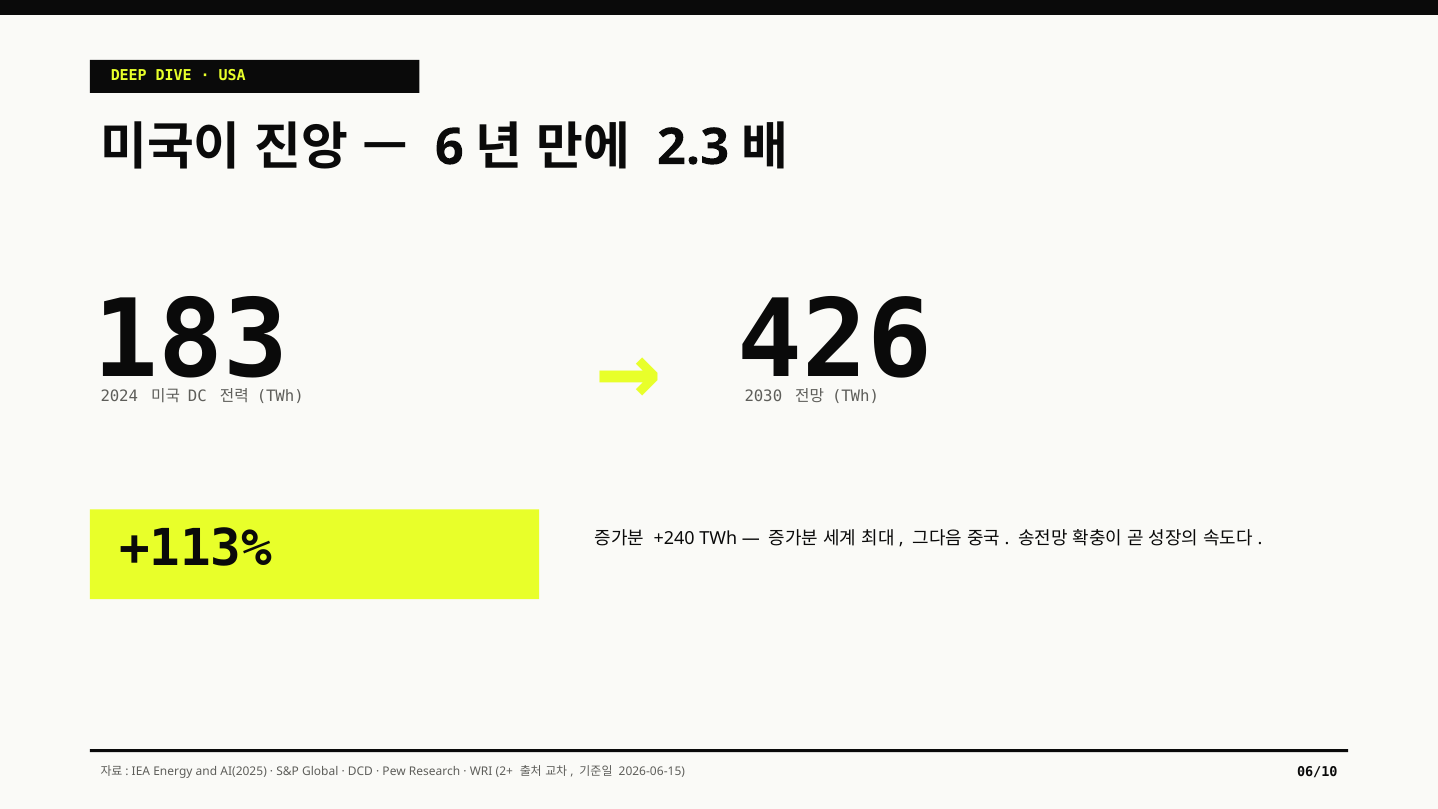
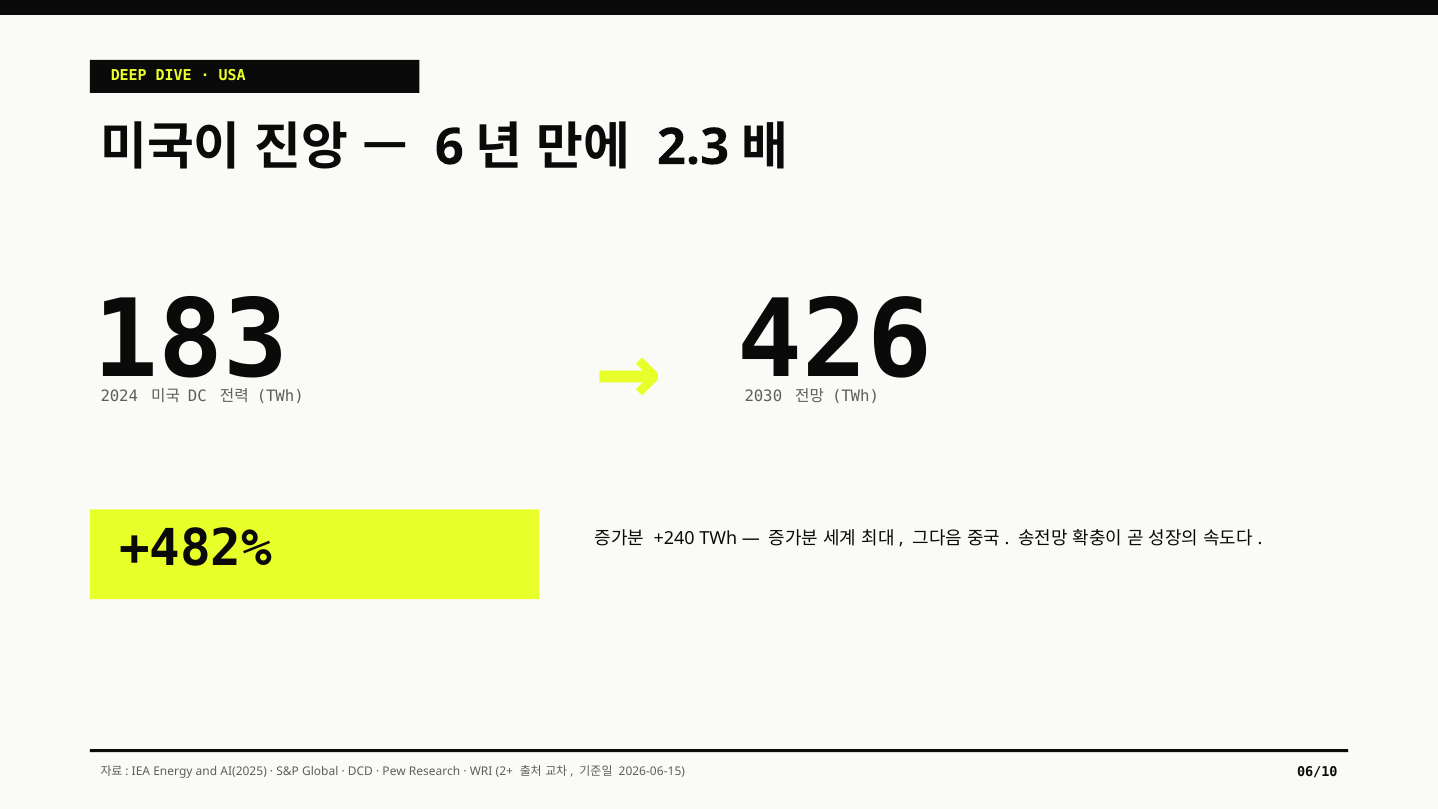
+113%: +113% -> +482%
